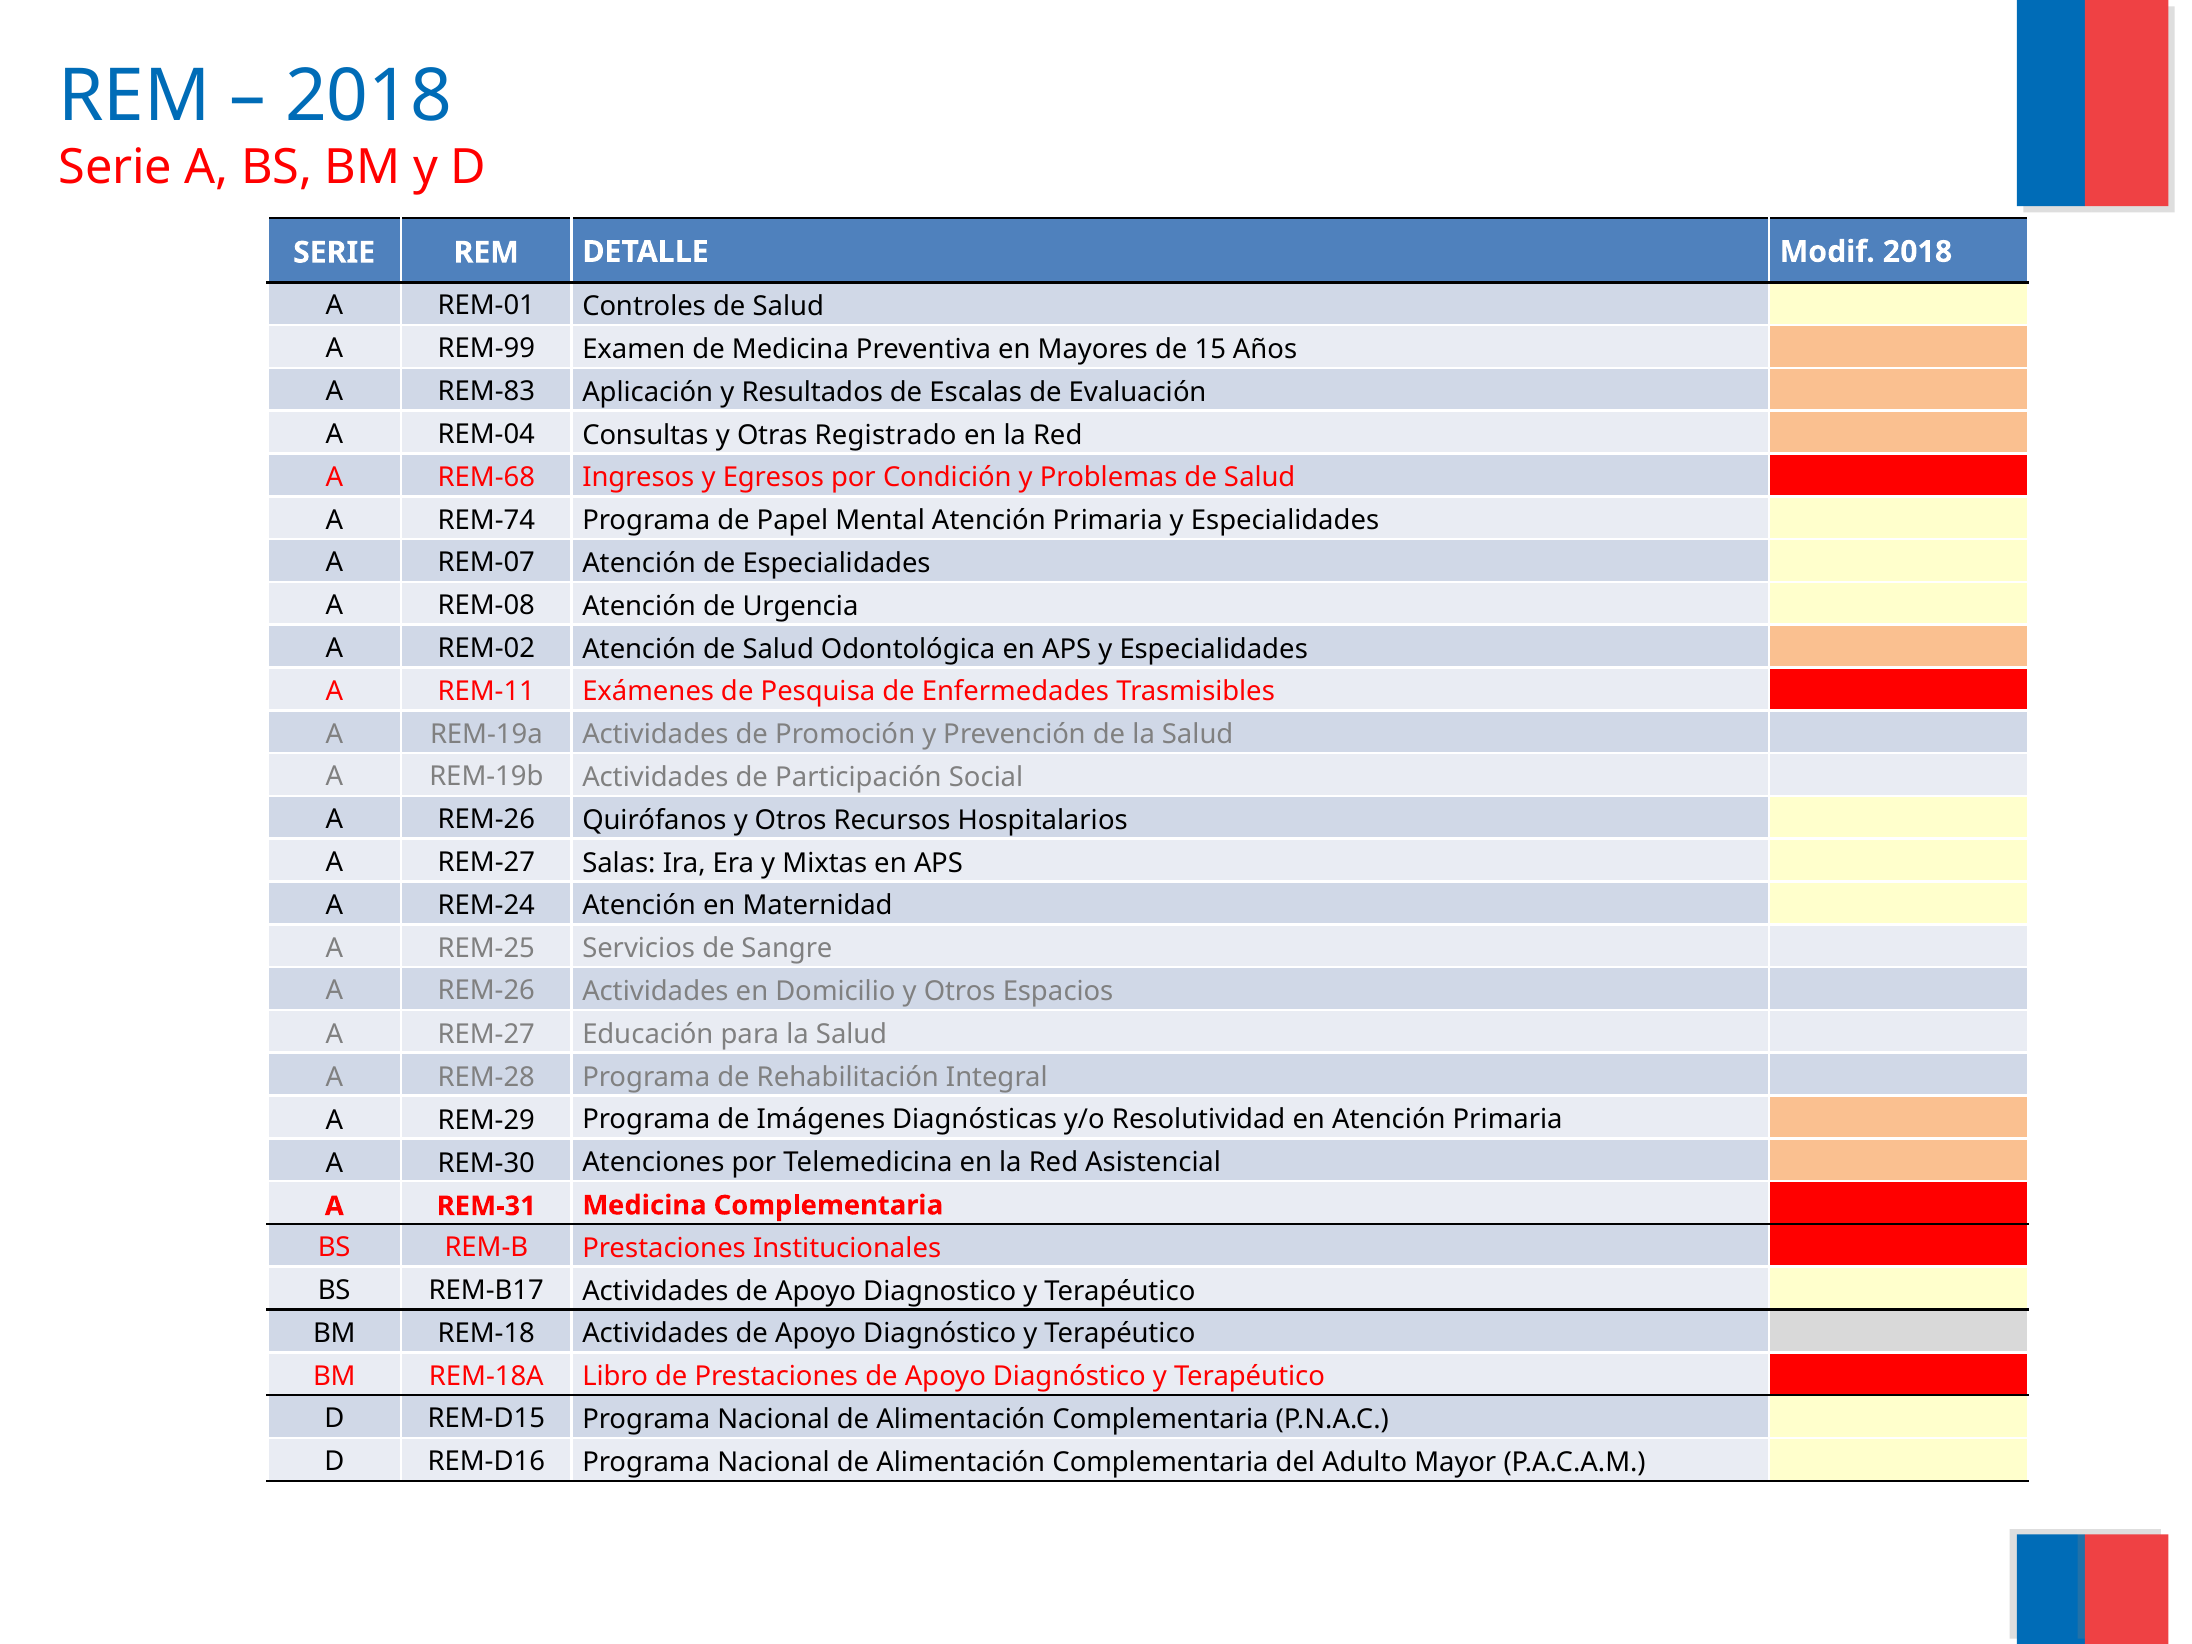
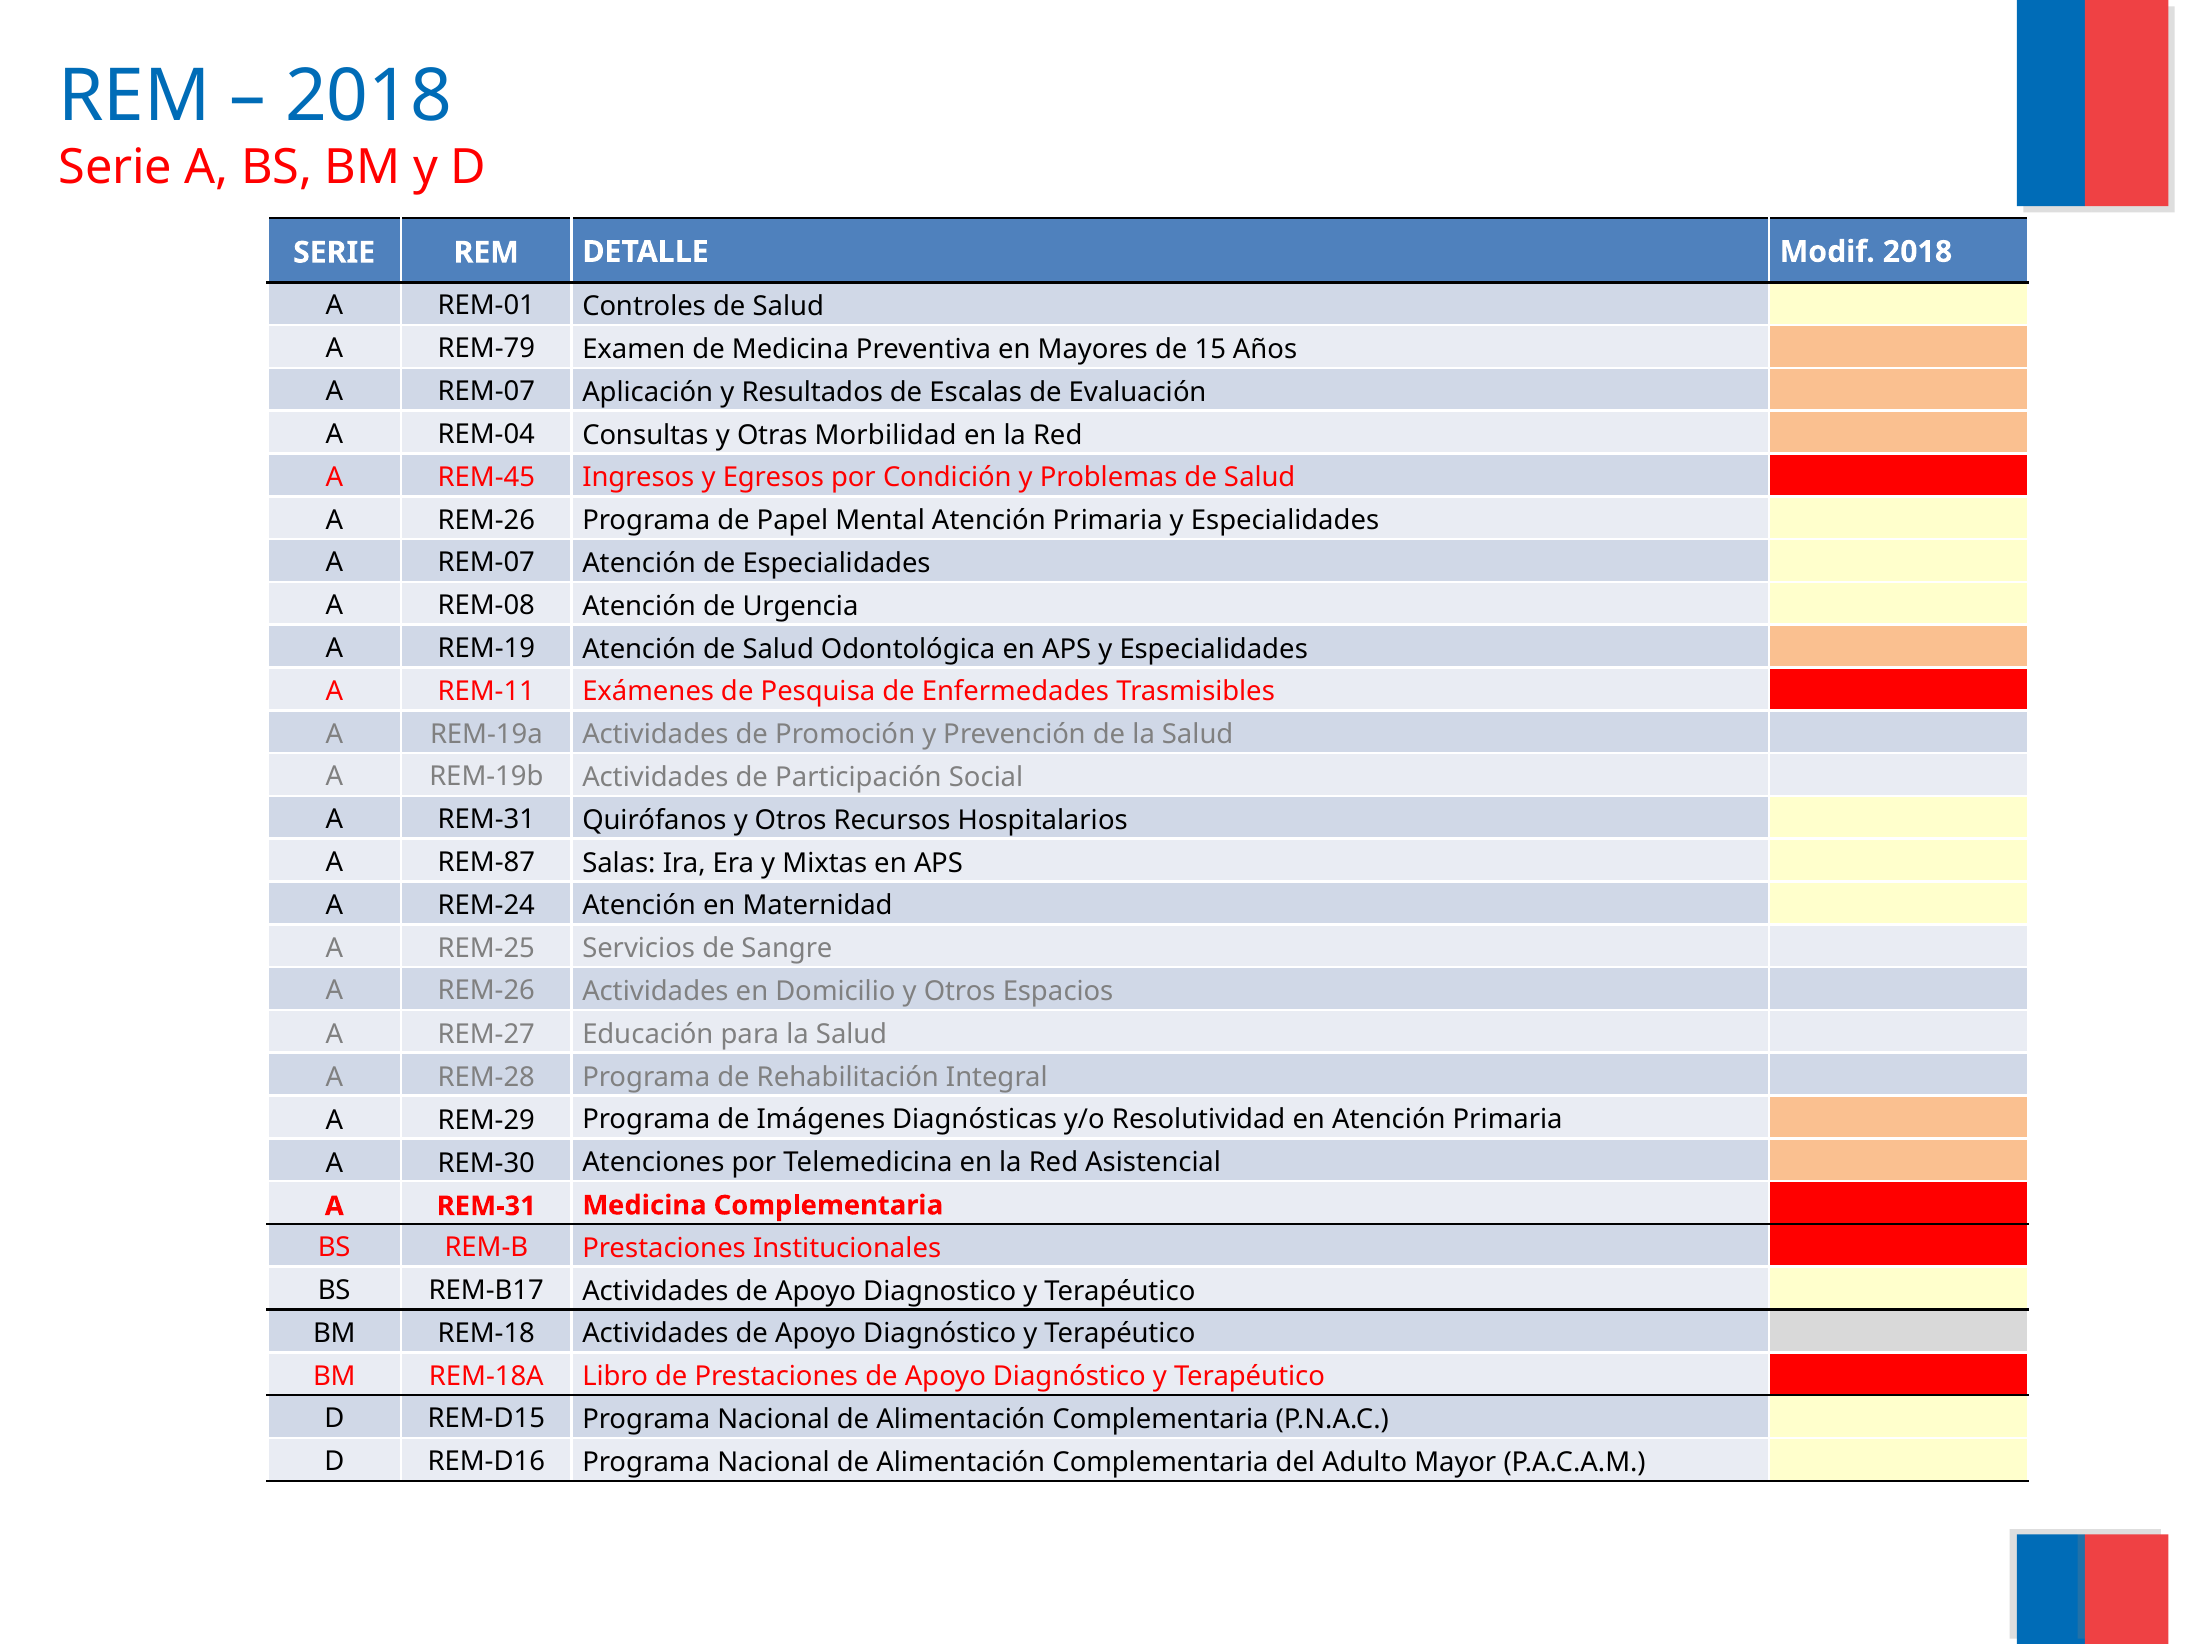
REM-99: REM-99 -> REM-79
REM-83 at (486, 392): REM-83 -> REM-07
Registrado: Registrado -> Morbilidad
REM-68: REM-68 -> REM-45
REM-74 at (486, 520): REM-74 -> REM-26
REM-02: REM-02 -> REM-19
REM-26 at (486, 820): REM-26 -> REM-31
REM-27 at (486, 862): REM-27 -> REM-87
